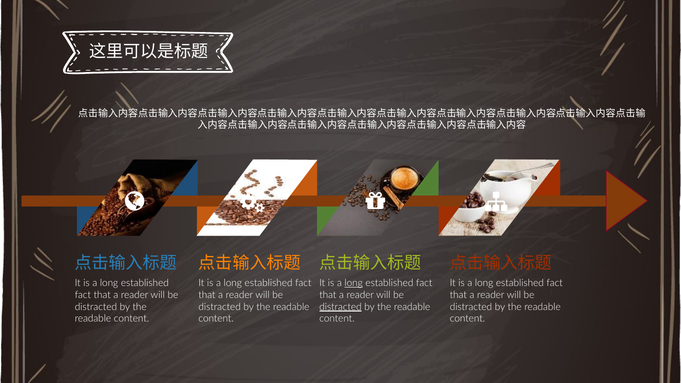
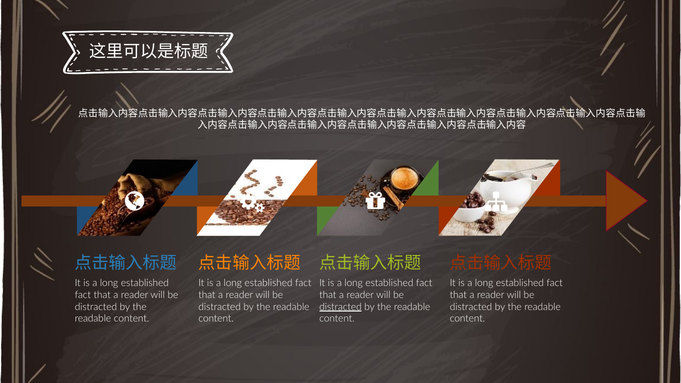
long at (354, 283) underline: present -> none
